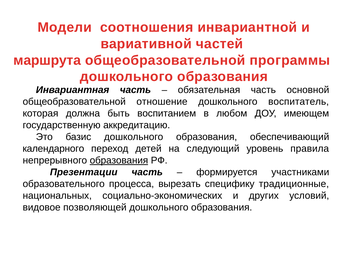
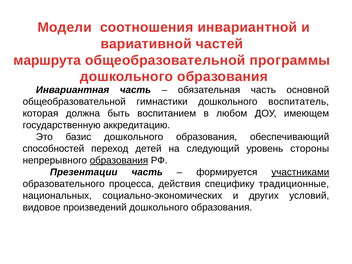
отношение: отношение -> гимнастики
календарного: календарного -> способностей
правила: правила -> стороны
участниками underline: none -> present
вырезать: вырезать -> действия
позволяющей: позволяющей -> произведений
